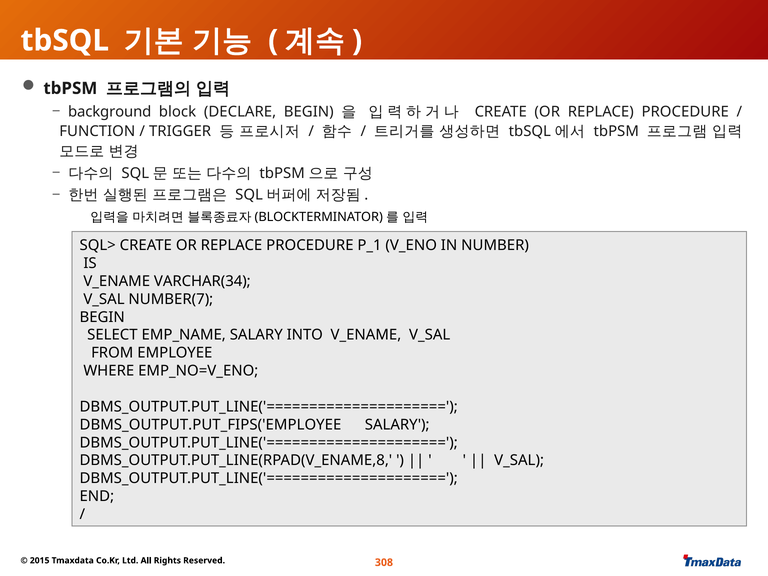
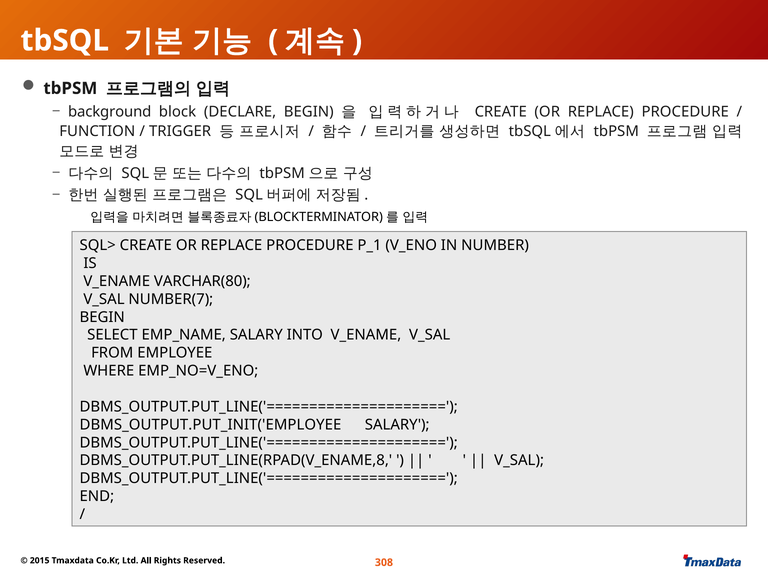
VARCHAR(34: VARCHAR(34 -> VARCHAR(80
DBMS_OUTPUT.PUT_FIPS('EMPLOYEE: DBMS_OUTPUT.PUT_FIPS('EMPLOYEE -> DBMS_OUTPUT.PUT_INIT('EMPLOYEE
